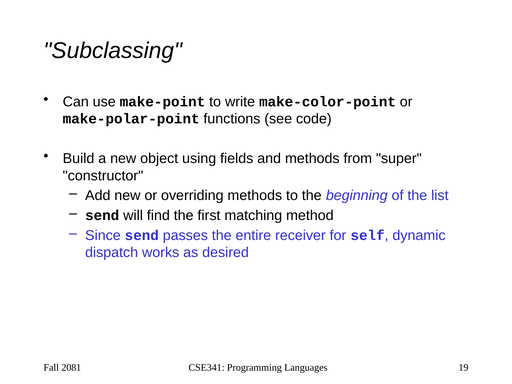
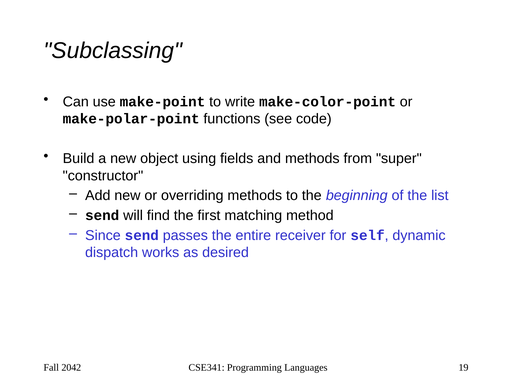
2081: 2081 -> 2042
